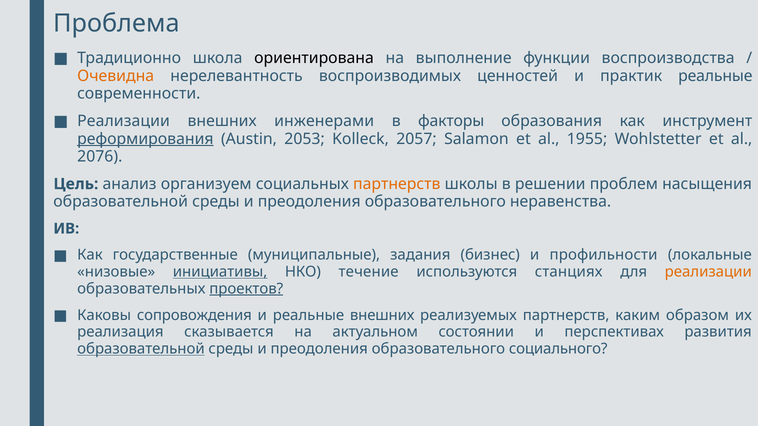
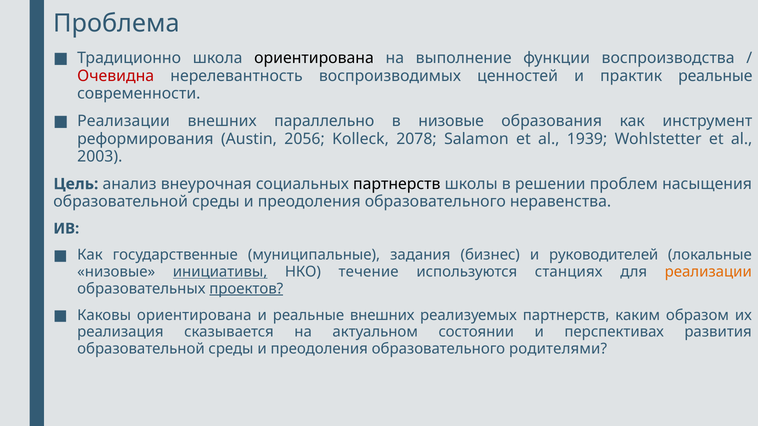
Очевидна colour: orange -> red
инженерами: инженерами -> параллельно
в факторы: факторы -> низовые
реформирования underline: present -> none
2053: 2053 -> 2056
2057: 2057 -> 2078
1955: 1955 -> 1939
2076: 2076 -> 2003
организуем: организуем -> внеурочная
партнерств at (397, 184) colour: orange -> black
профильности: профильности -> руководителей
Каковы сопровождения: сопровождения -> ориентирована
образовательной at (141, 349) underline: present -> none
социального: социального -> родителями
